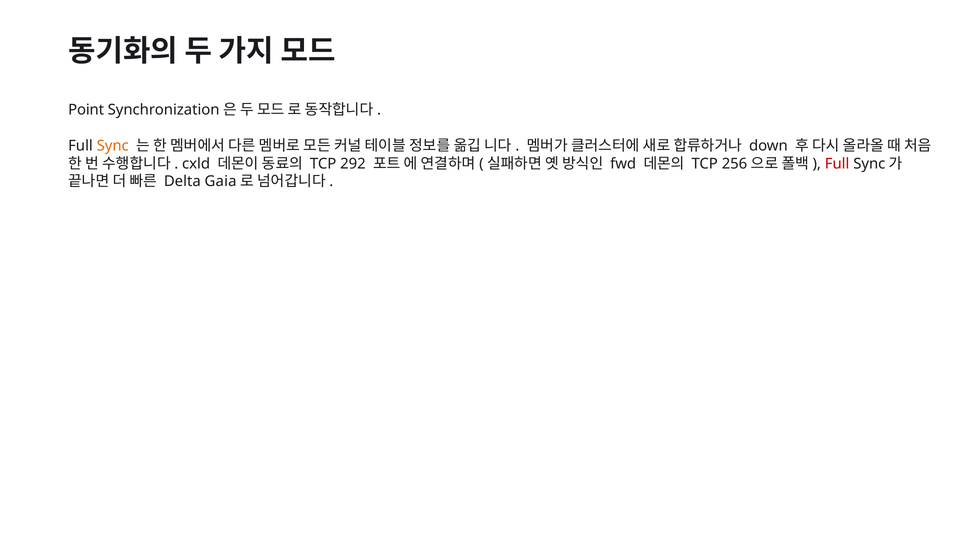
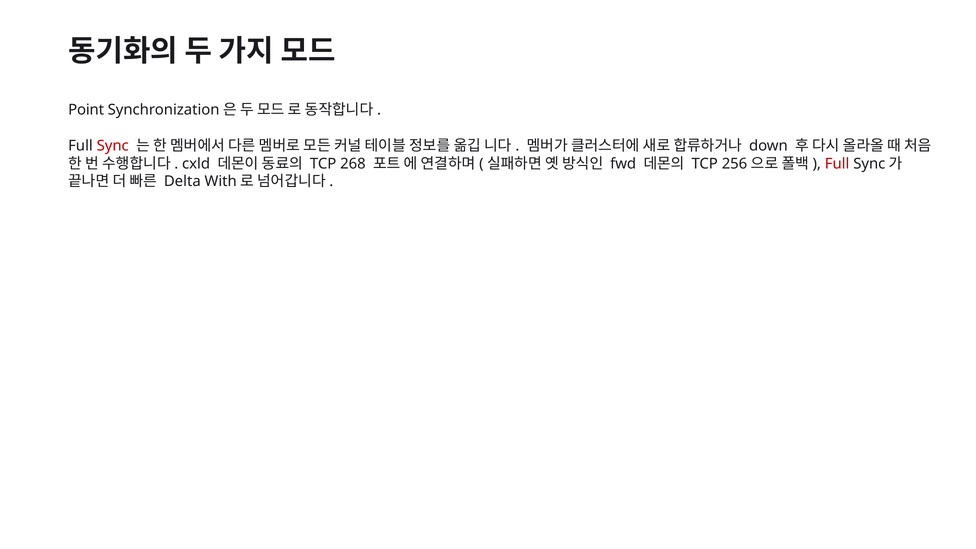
Sync at (113, 146) colour: orange -> red
292: 292 -> 268
Gaia: Gaia -> With
